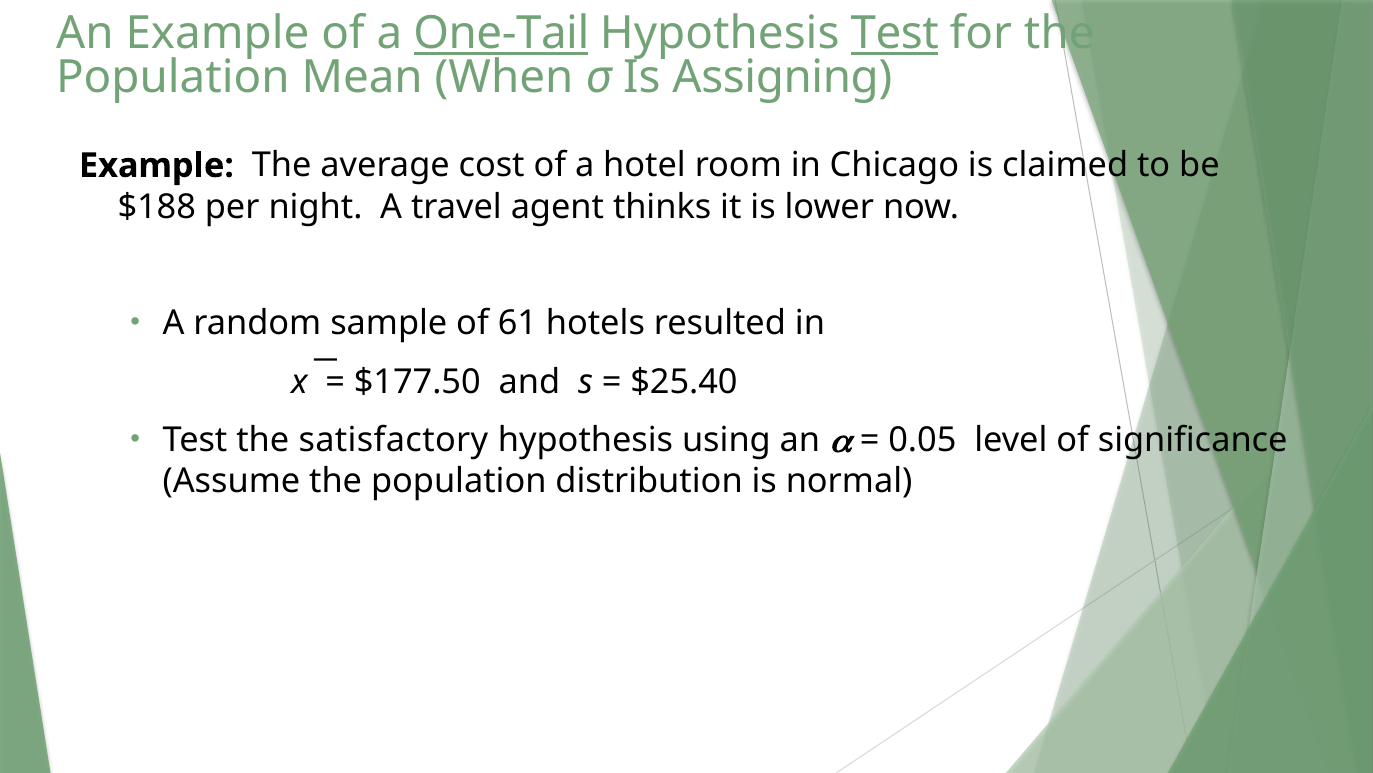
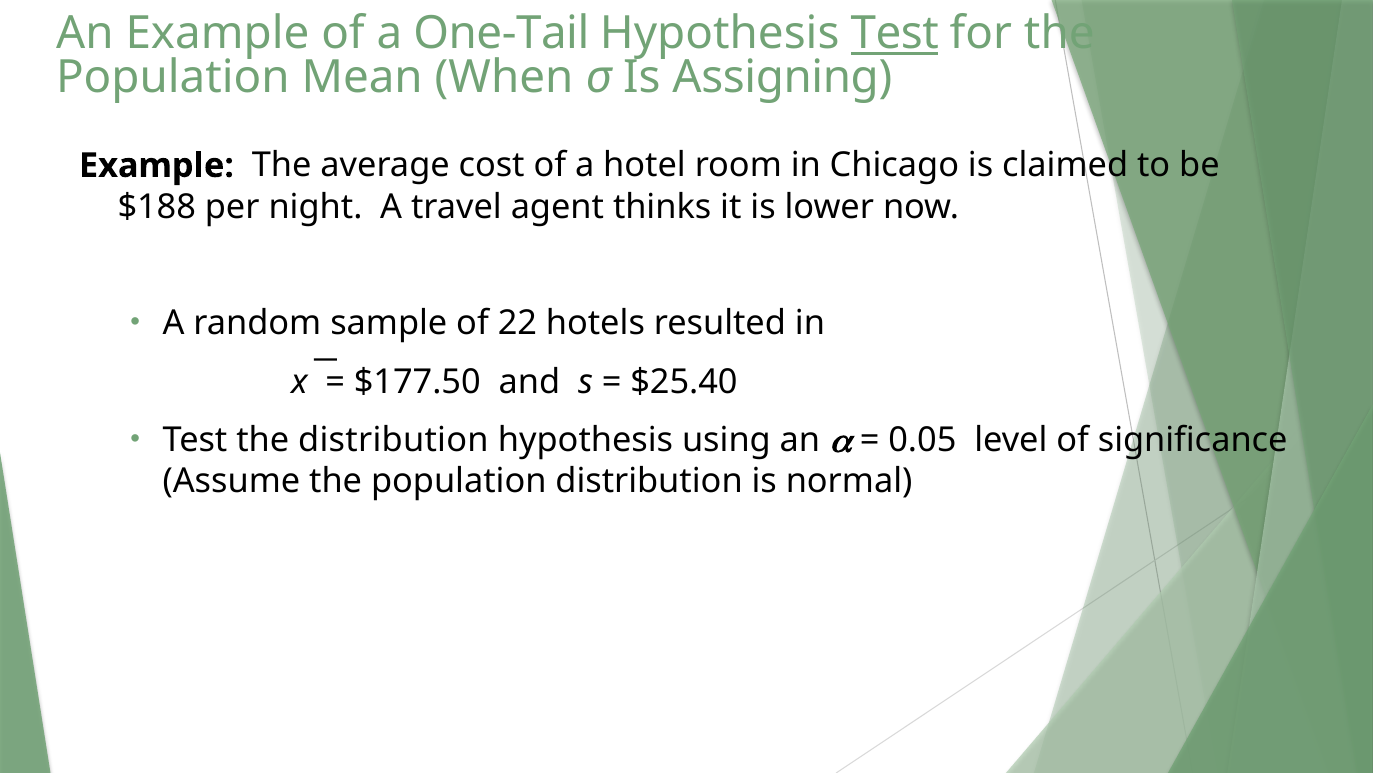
One-Tail underline: present -> none
61: 61 -> 22
the satisfactory: satisfactory -> distribution
